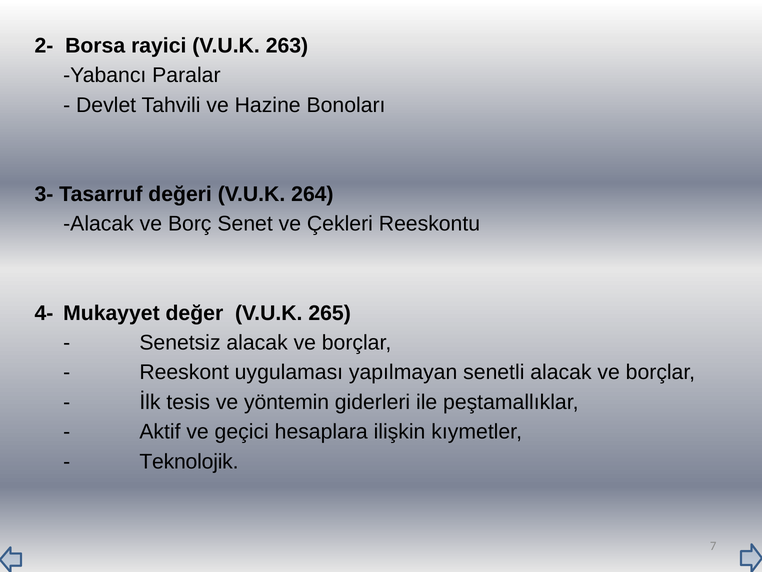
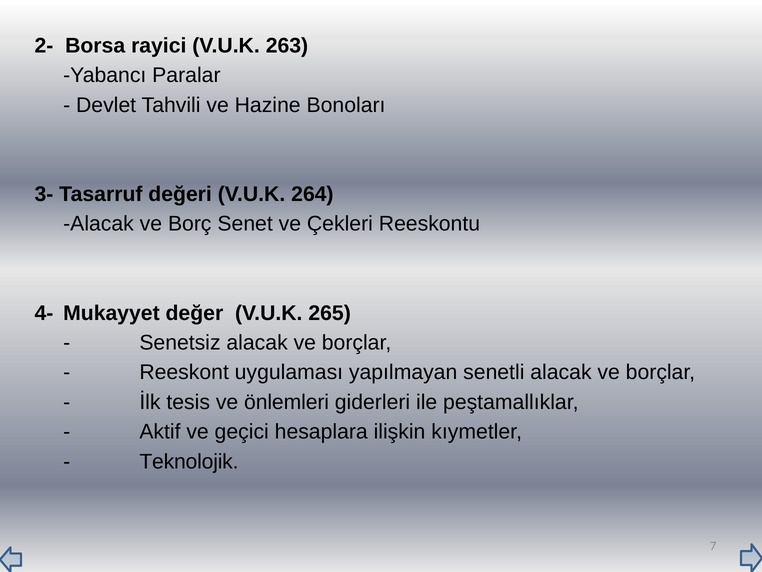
yöntemin: yöntemin -> önlemleri
